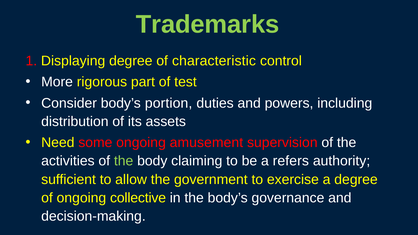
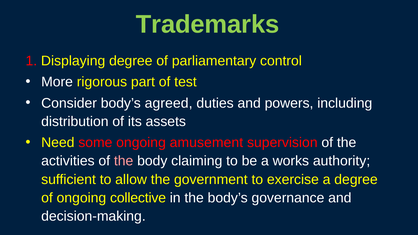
characteristic: characteristic -> parliamentary
portion: portion -> agreed
the at (124, 161) colour: light green -> pink
refers: refers -> works
